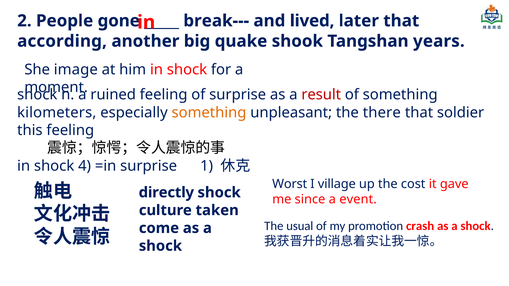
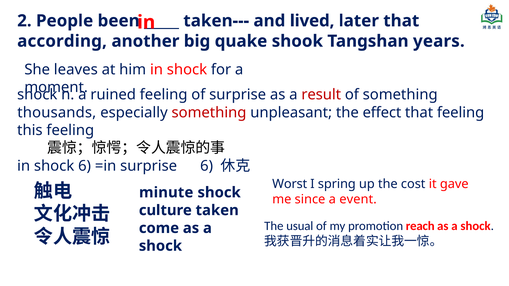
gone: gone -> been
break---: break--- -> taken---
image: image -> leaves
kilometers: kilometers -> thousands
something at (209, 113) colour: orange -> red
there: there -> effect
that soldier: soldier -> feeling
shock 4: 4 -> 6
surprise 1: 1 -> 6
village: village -> spring
directly: directly -> minute
crash: crash -> reach
